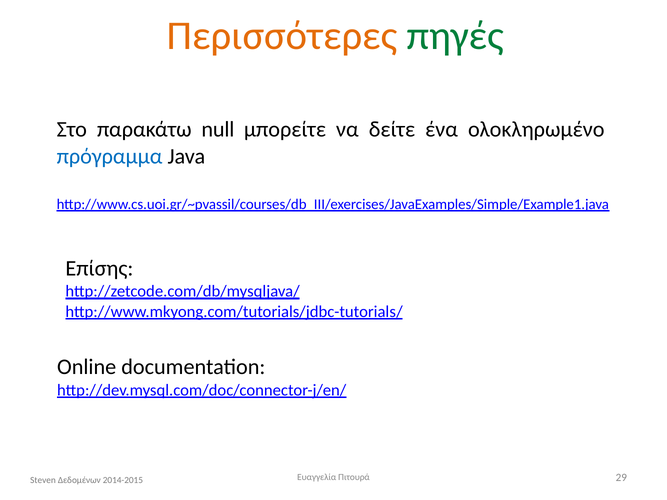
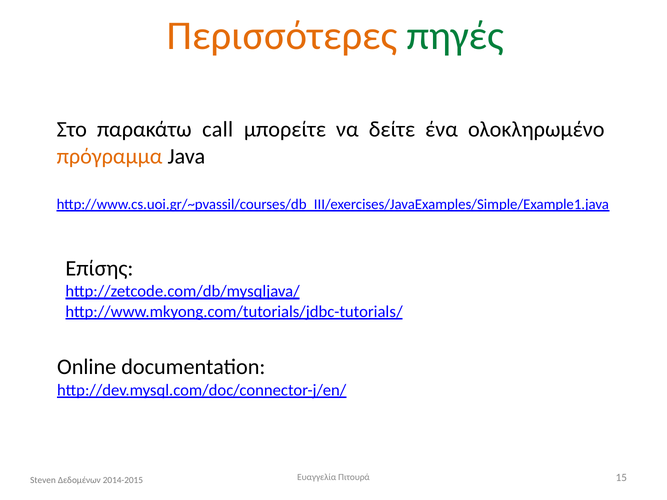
null: null -> call
πρόγραμμα colour: blue -> orange
29: 29 -> 15
